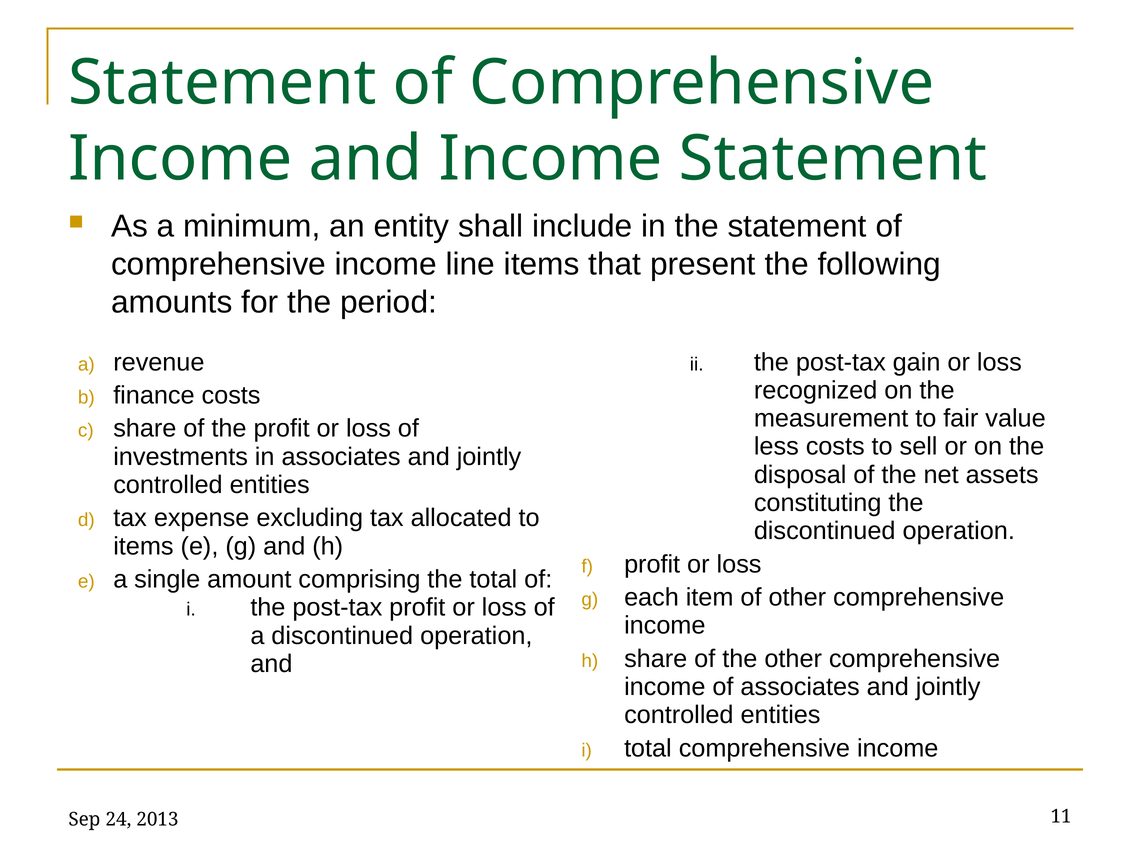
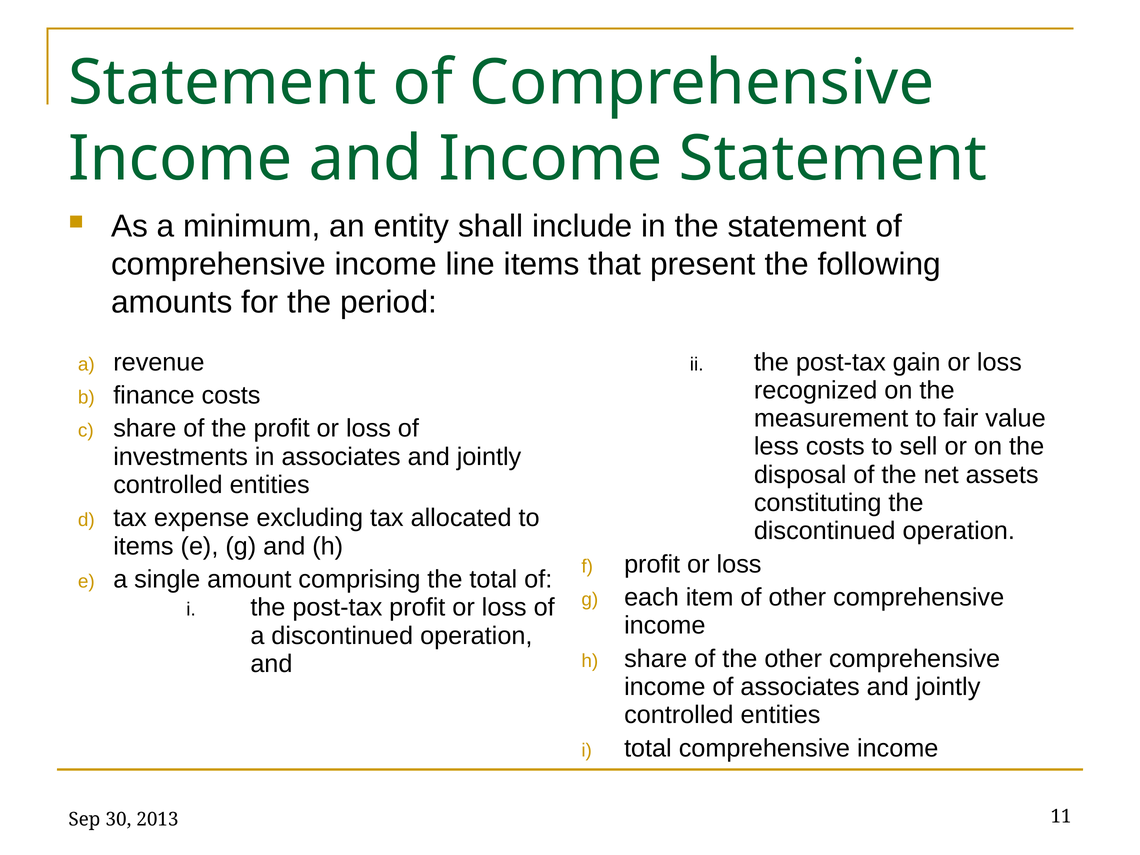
24: 24 -> 30
